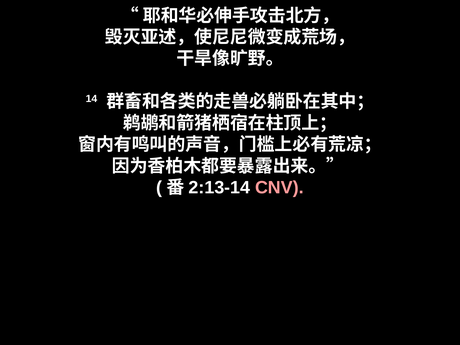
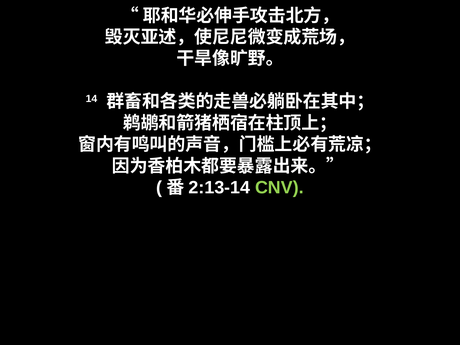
CNV colour: pink -> light green
